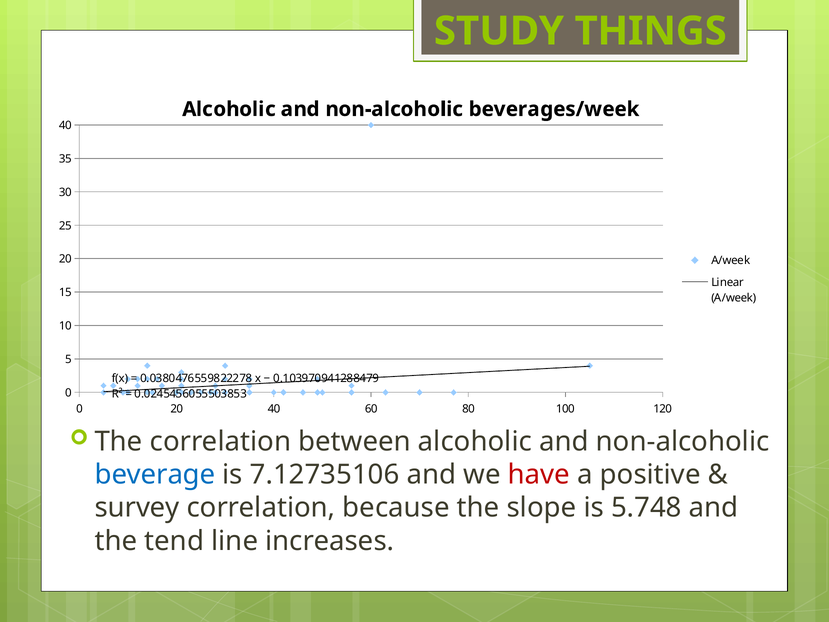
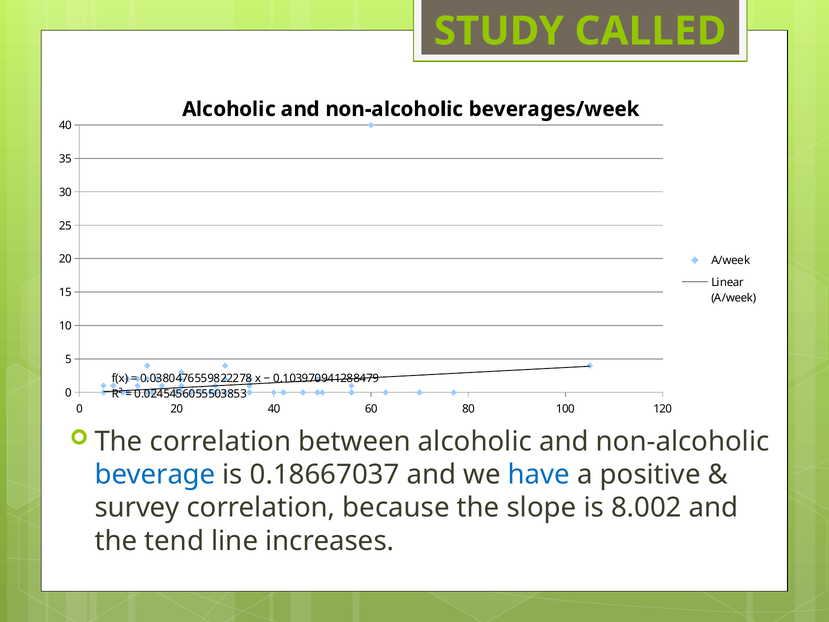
THINGS: THINGS -> CALLED
7.12735106: 7.12735106 -> 0.18667037
have colour: red -> blue
5.748: 5.748 -> 8.002
